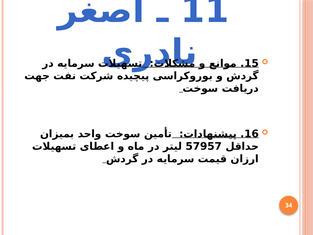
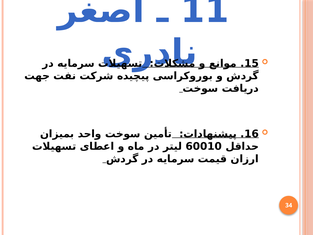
57957: 57957 -> 60010
